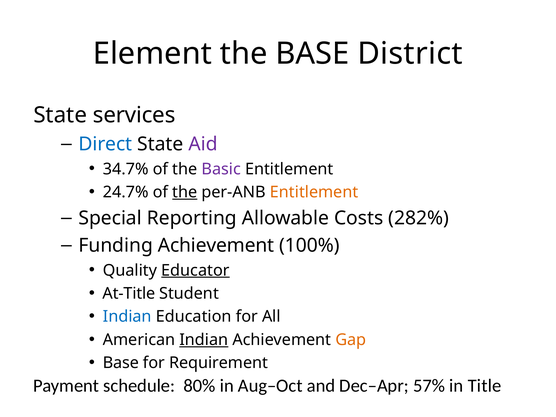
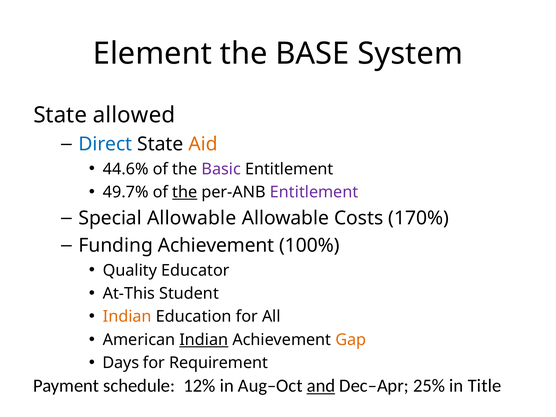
District: District -> System
services: services -> allowed
Aid colour: purple -> orange
34.7%: 34.7% -> 44.6%
24.7%: 24.7% -> 49.7%
Entitlement at (314, 192) colour: orange -> purple
Special Reporting: Reporting -> Allowable
282%: 282% -> 170%
Educator underline: present -> none
At-Title: At-Title -> At-This
Indian at (127, 317) colour: blue -> orange
Base at (121, 363): Base -> Days
80%: 80% -> 12%
and underline: none -> present
57%: 57% -> 25%
